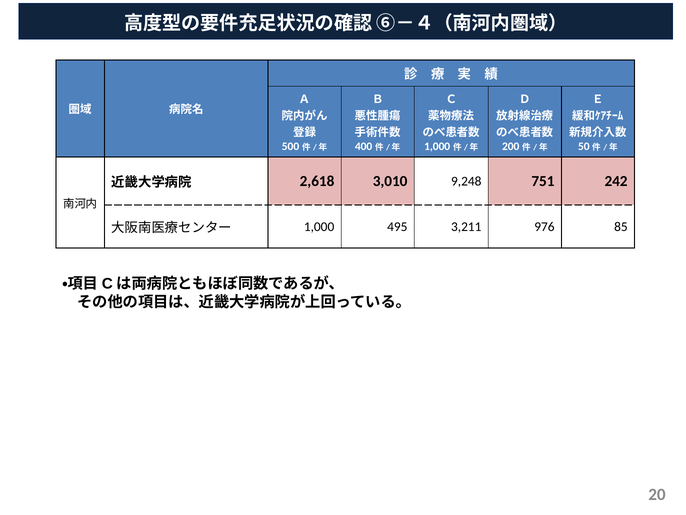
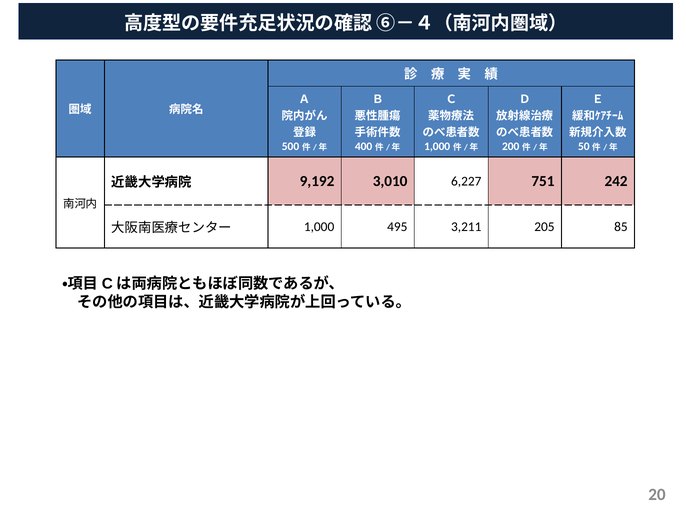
2,618: 2,618 -> 9,192
9,248: 9,248 -> 6,227
976: 976 -> 205
